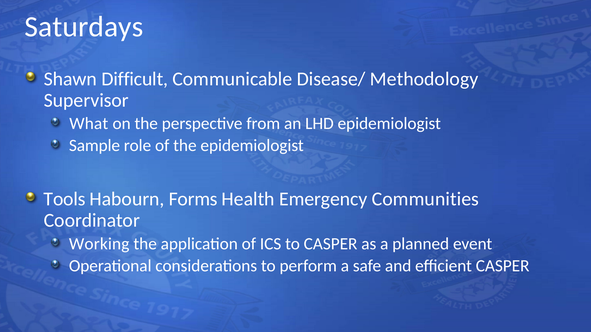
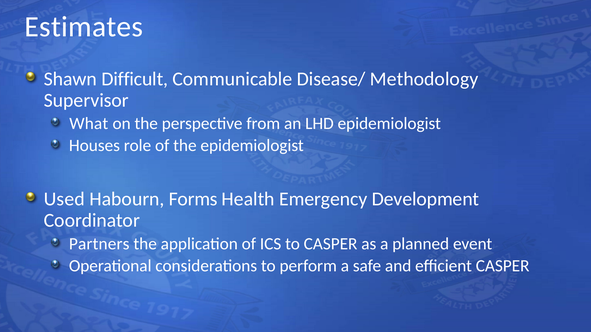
Saturdays: Saturdays -> Estimates
Sample: Sample -> Houses
Tools: Tools -> Used
Communities: Communities -> Development
Working: Working -> Partners
